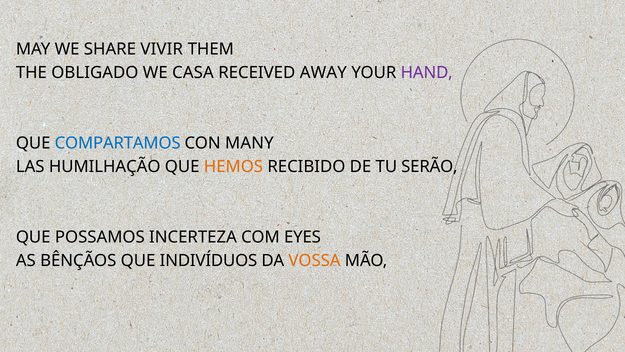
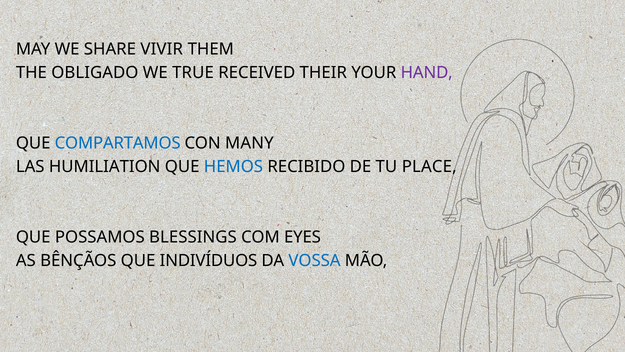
CASA: CASA -> TRUE
AWAY: AWAY -> THEIR
HUMILHAÇÃO: HUMILHAÇÃO -> HUMILIATION
HEMOS colour: orange -> blue
SERÃO: SERÃO -> PLACE
INCERTEZA: INCERTEZA -> BLESSINGS
VOSSA colour: orange -> blue
